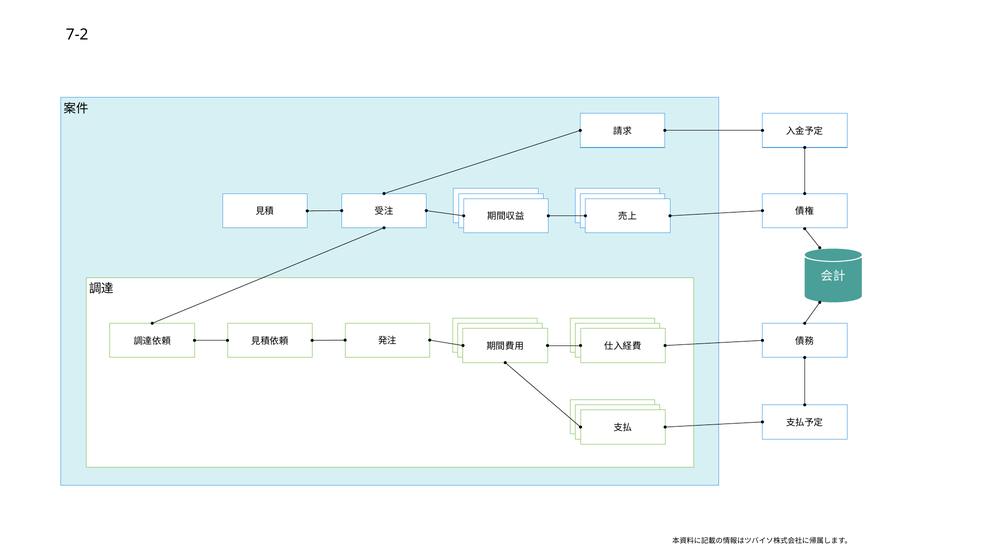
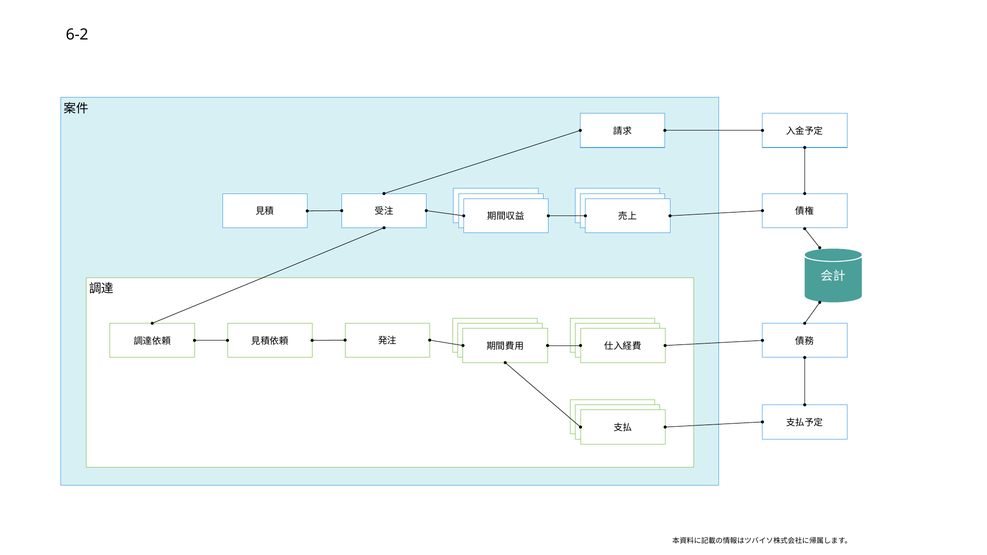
7-2: 7-2 -> 6-2
